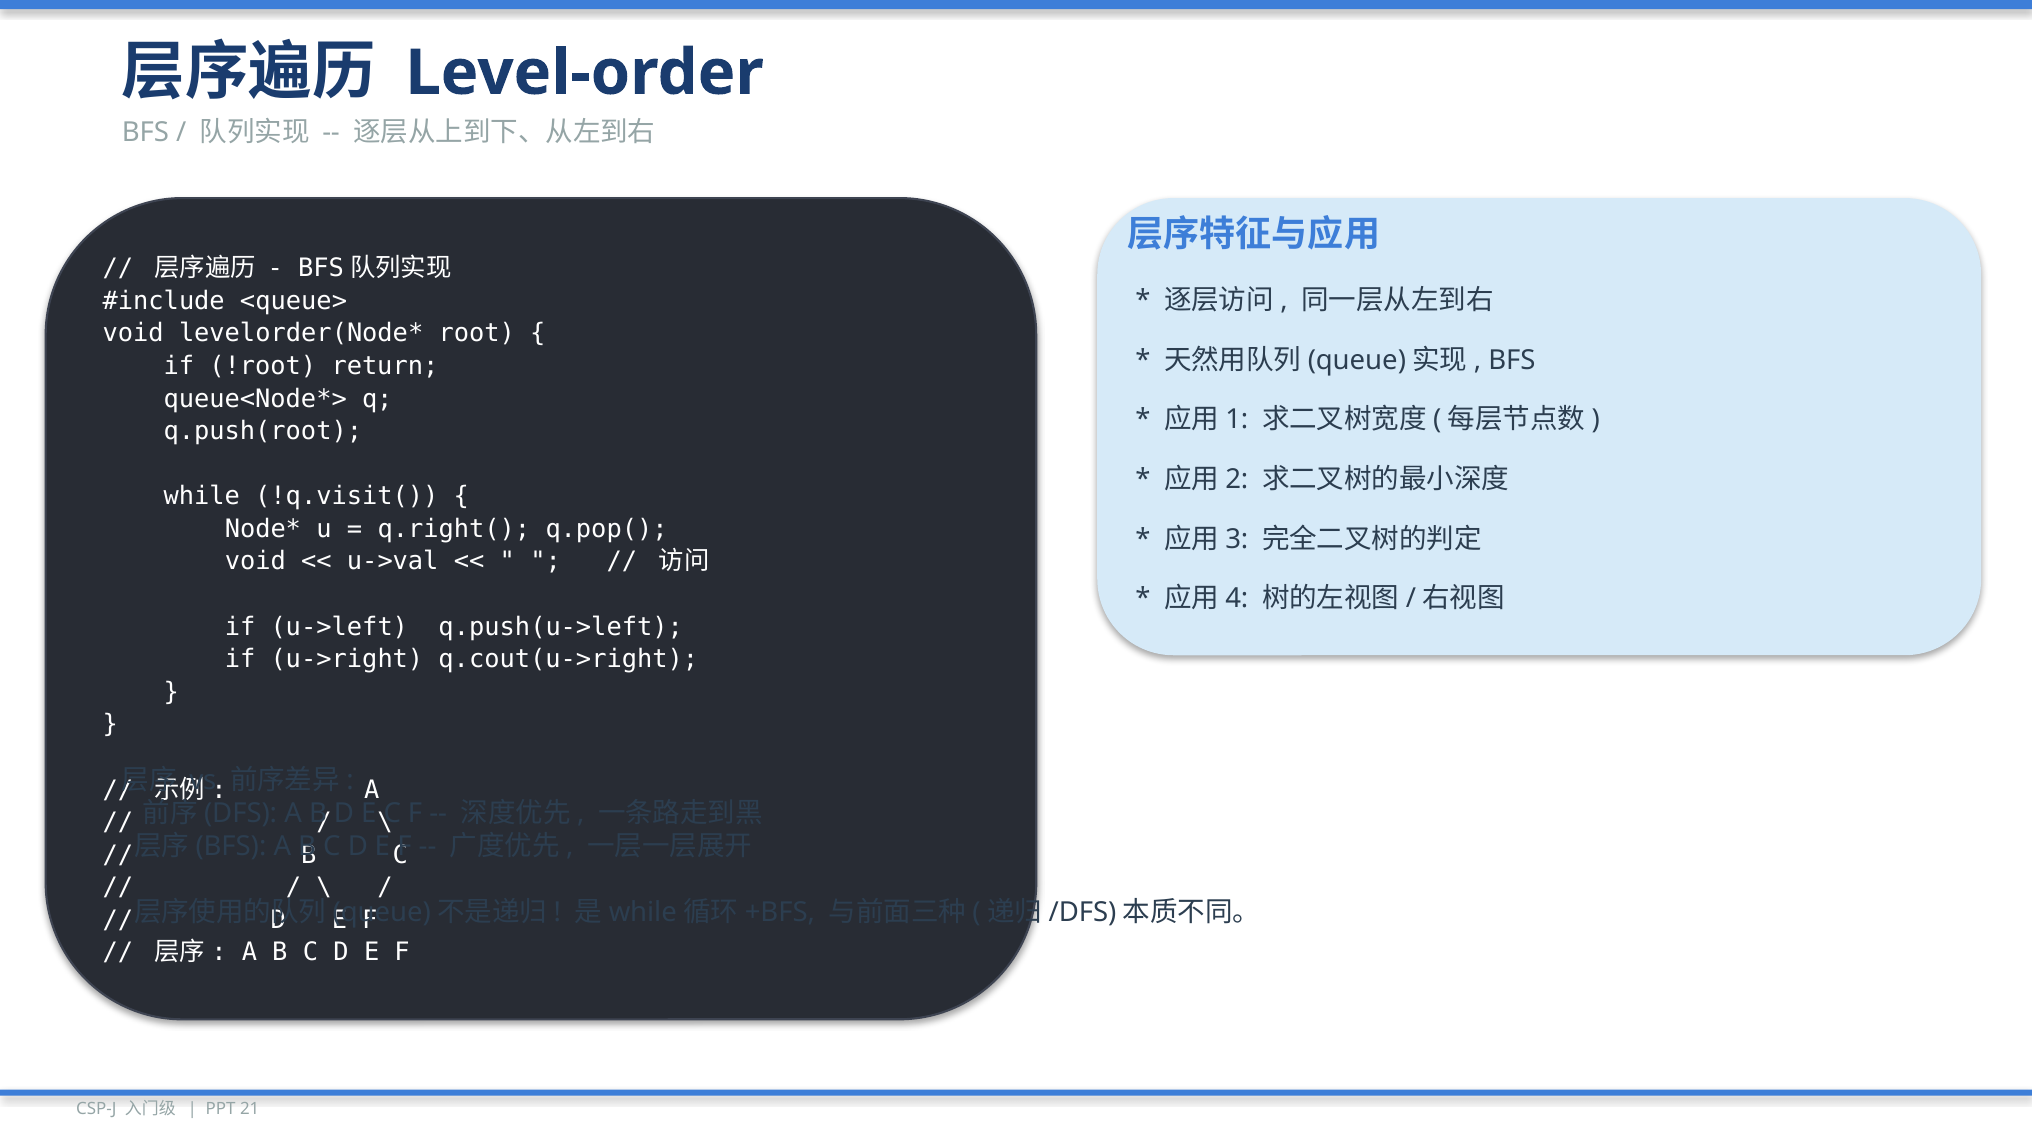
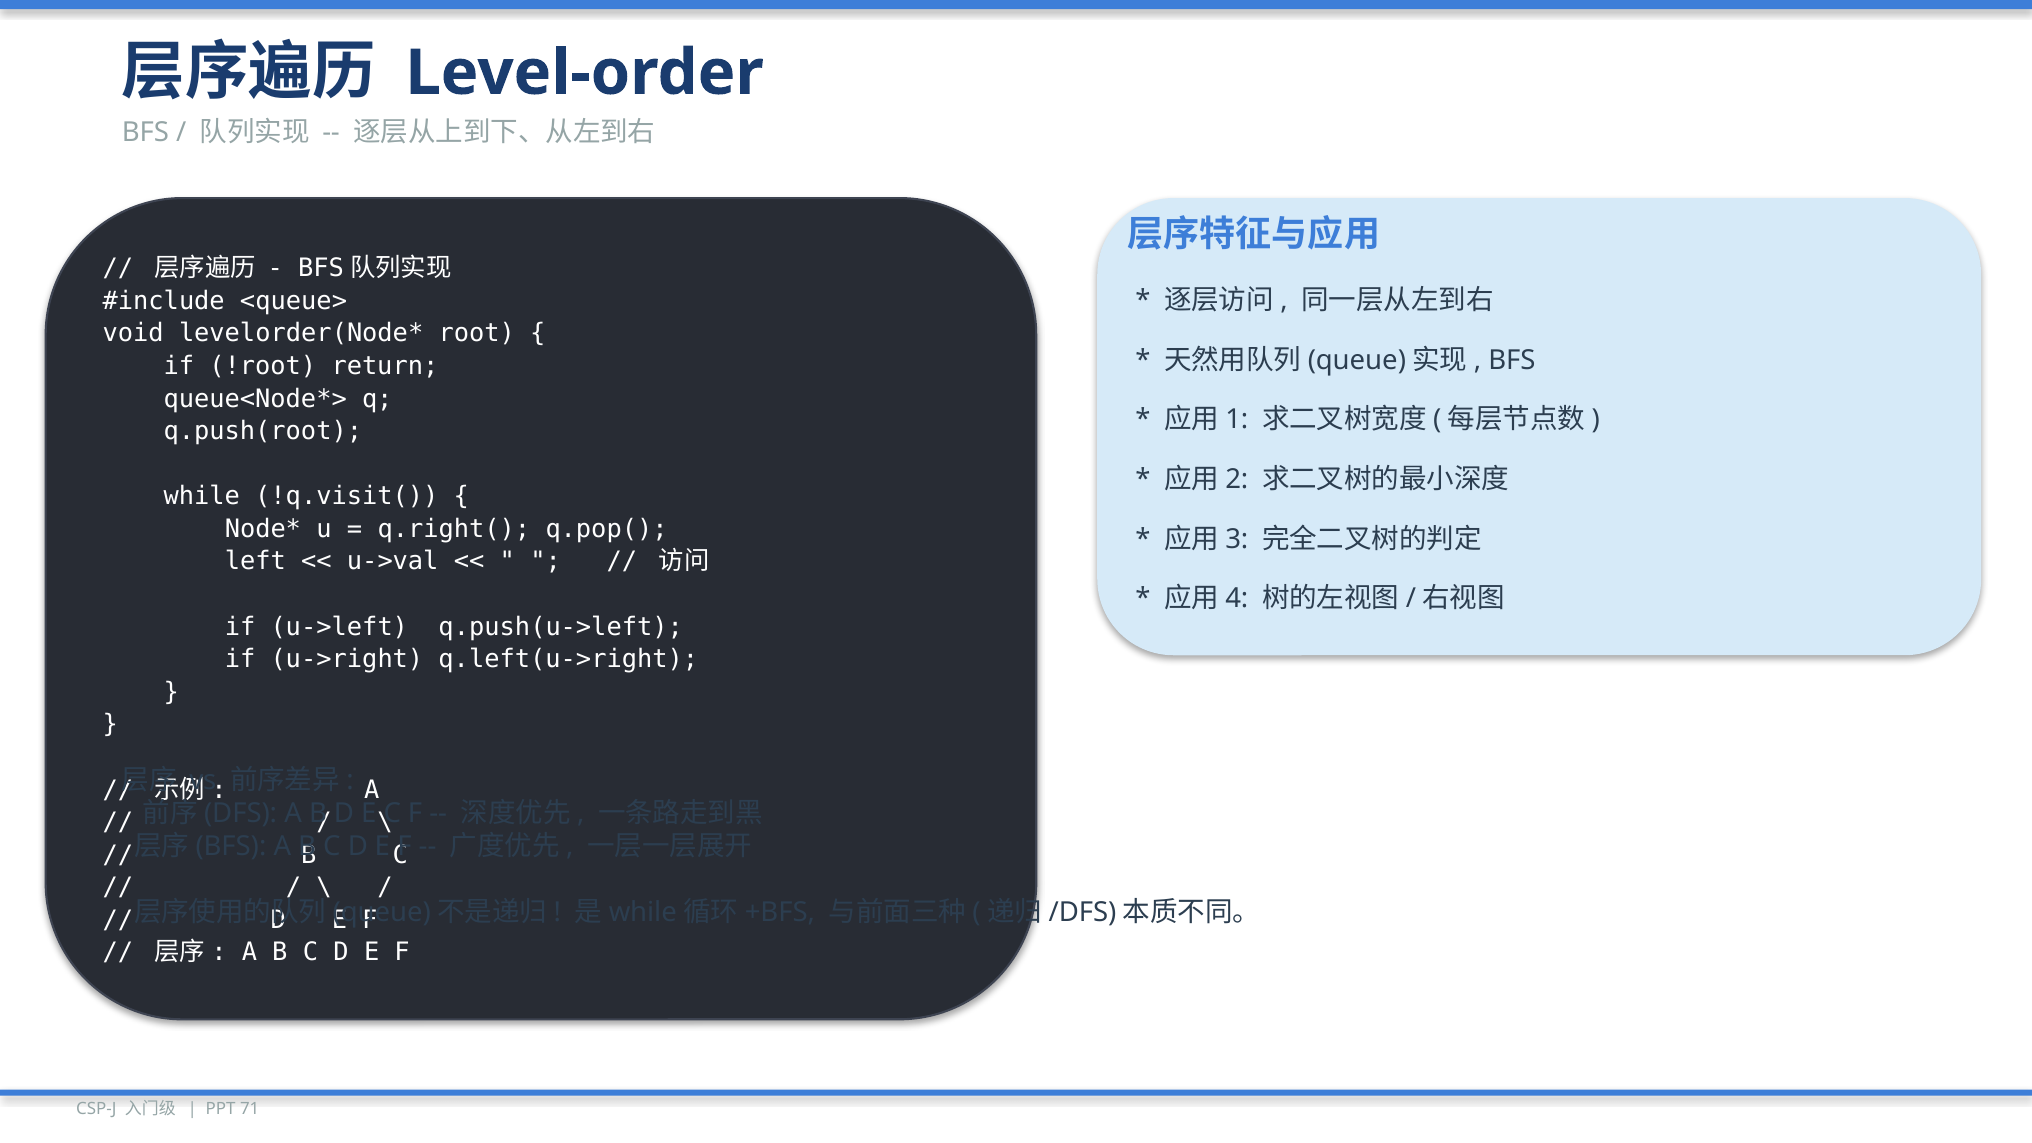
void at (255, 562): void -> left
q.cout(u->right: q.cout(u->right -> q.left(u->right
21: 21 -> 71
